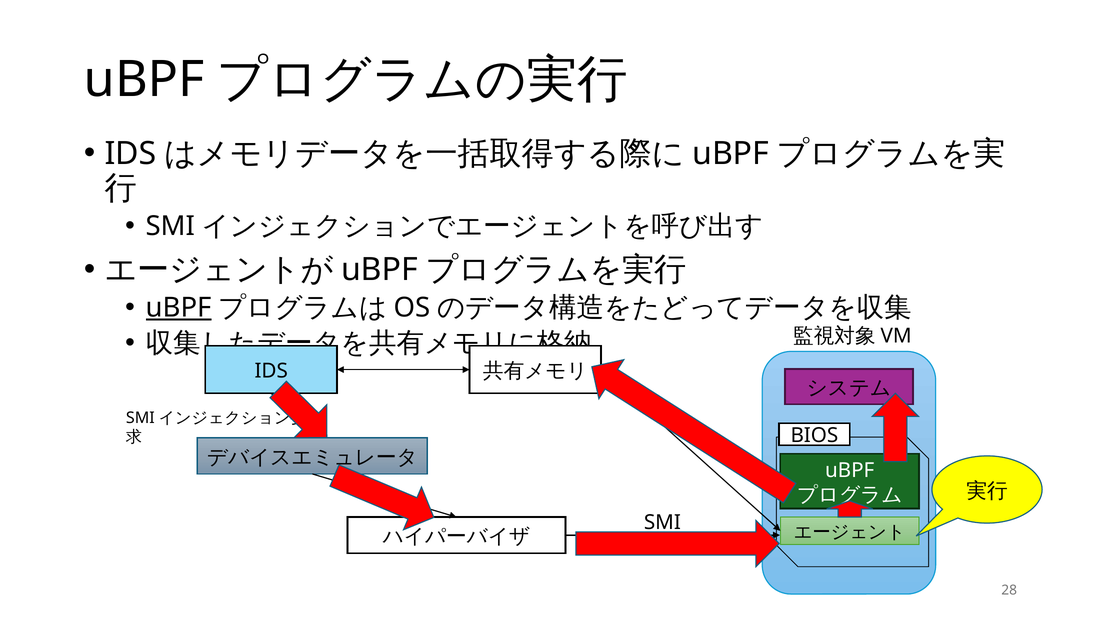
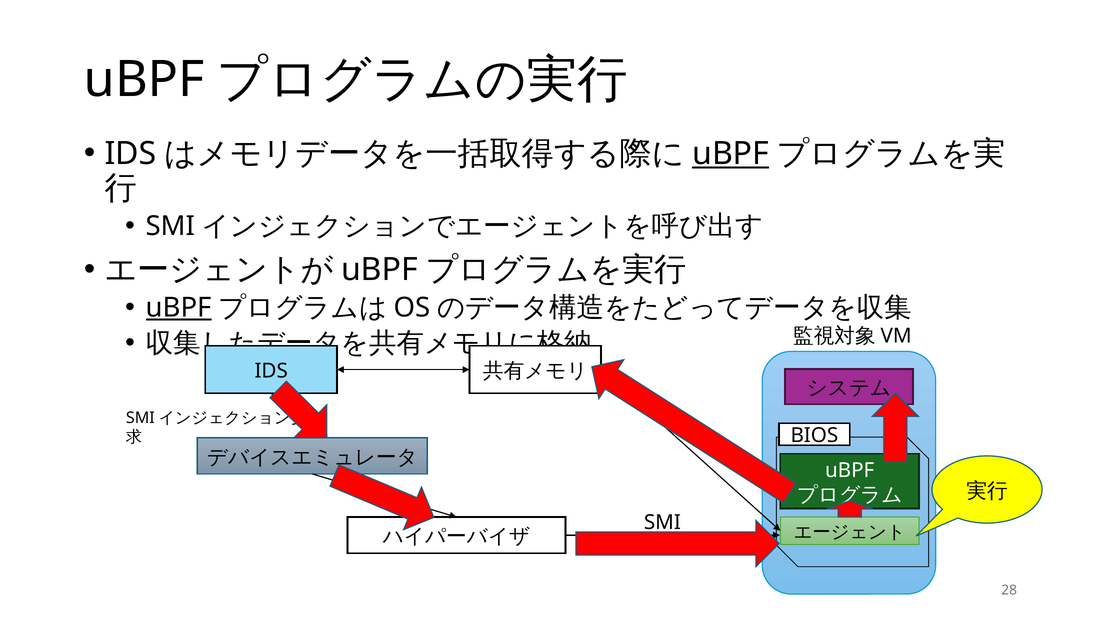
uBPF at (731, 154) underline: none -> present
